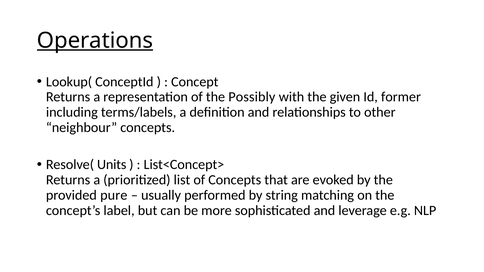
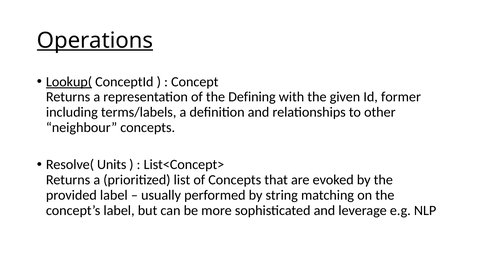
Lookup( underline: none -> present
Possibly: Possibly -> Defining
provided pure: pure -> label
